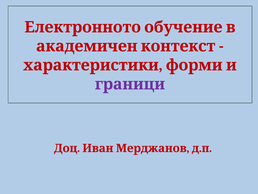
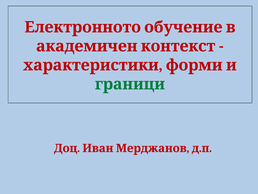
граници colour: purple -> green
